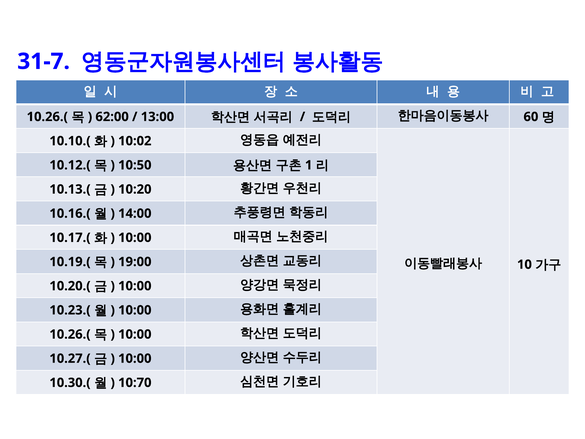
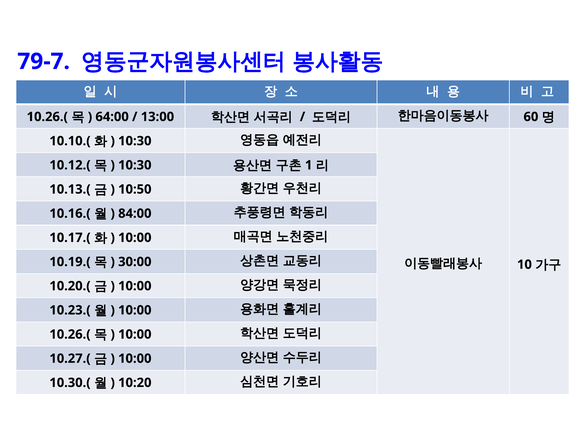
31-7: 31-7 -> 79-7
62:00: 62:00 -> 64:00
10:02 at (135, 141): 10:02 -> 10:30
10:50 at (135, 165): 10:50 -> 10:30
10:20: 10:20 -> 10:50
14:00: 14:00 -> 84:00
19:00: 19:00 -> 30:00
10:70: 10:70 -> 10:20
